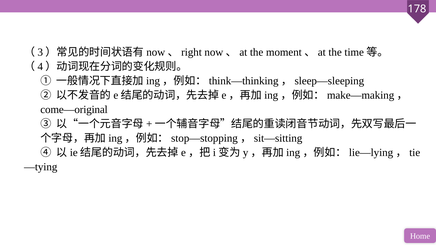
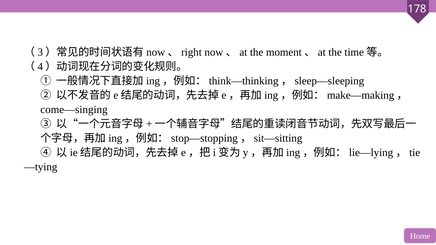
come—original: come—original -> come—singing
